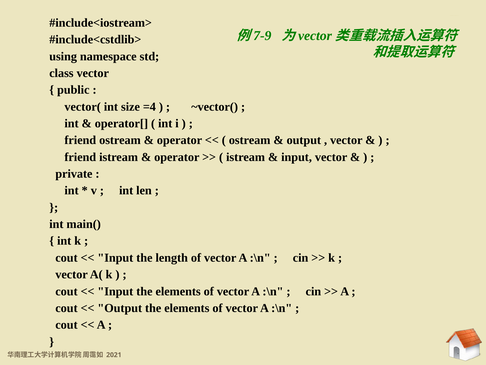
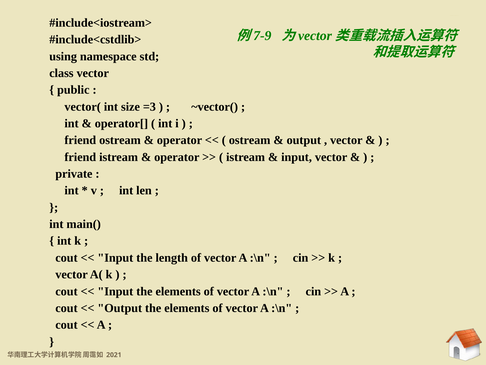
=4: =4 -> =3
